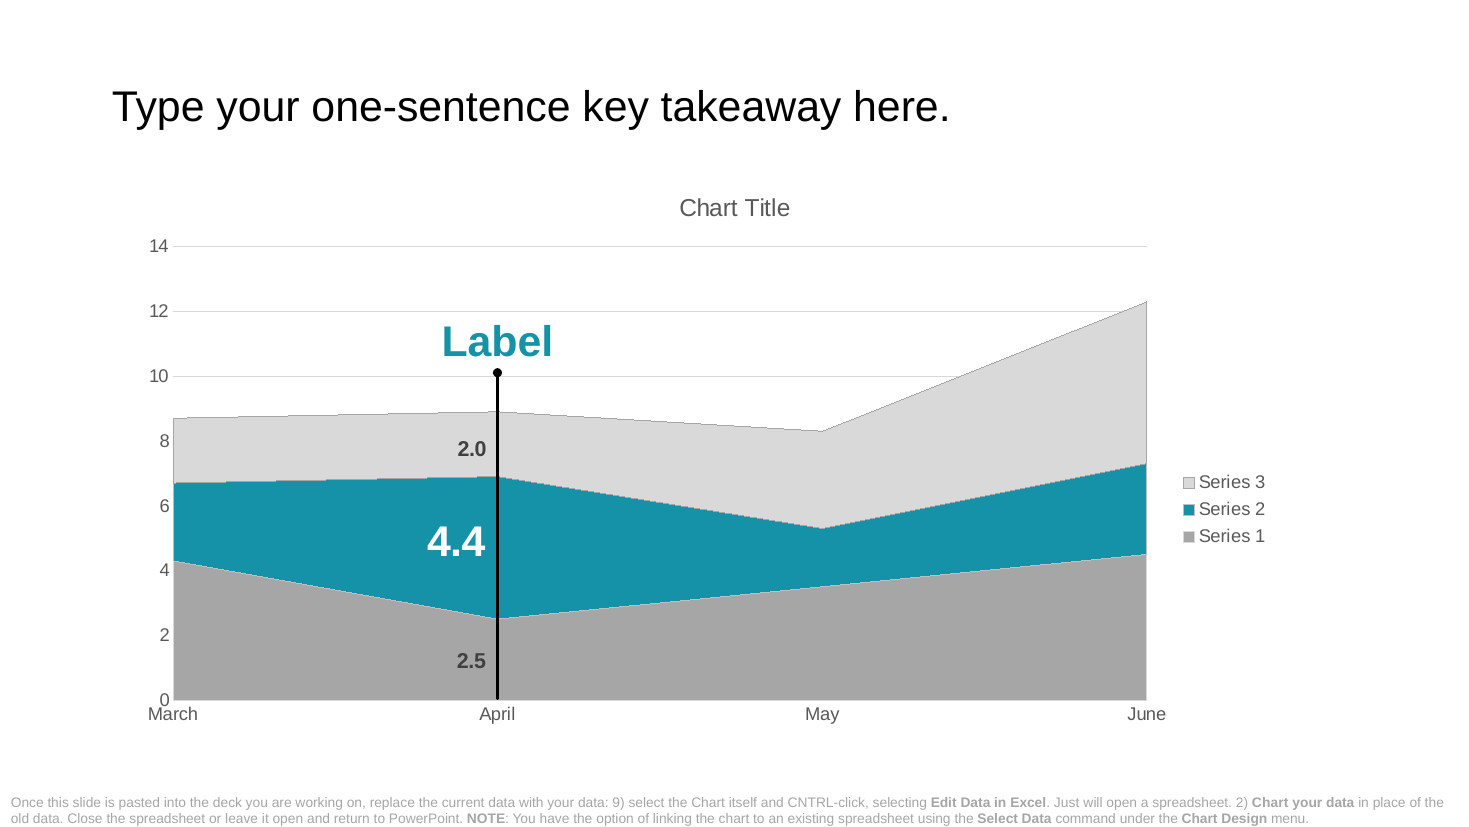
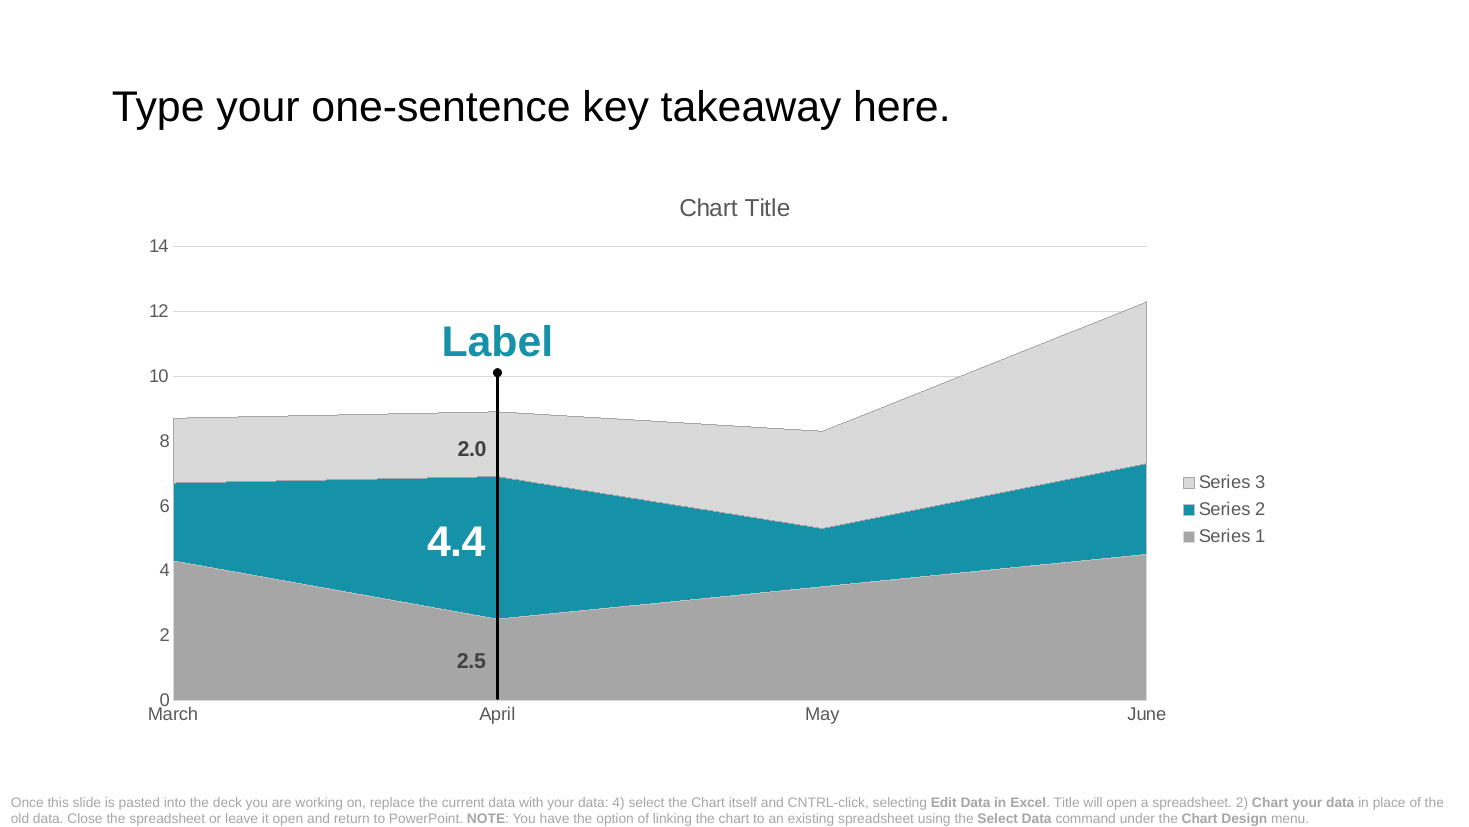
data 9: 9 -> 4
Excel Just: Just -> Title
